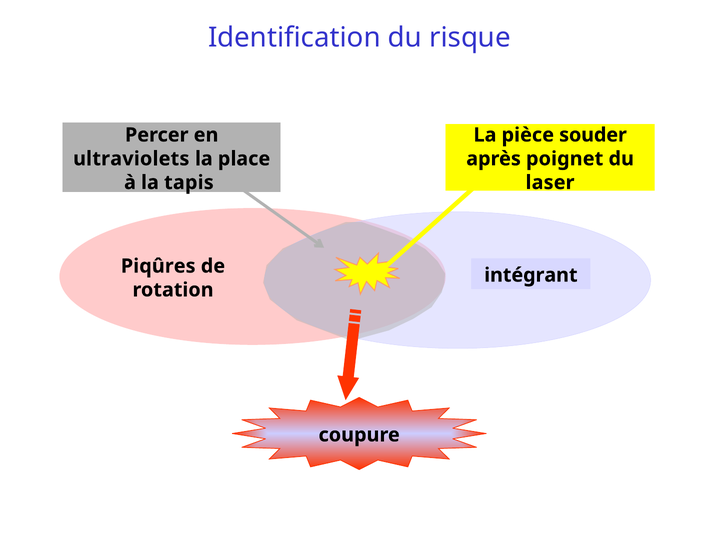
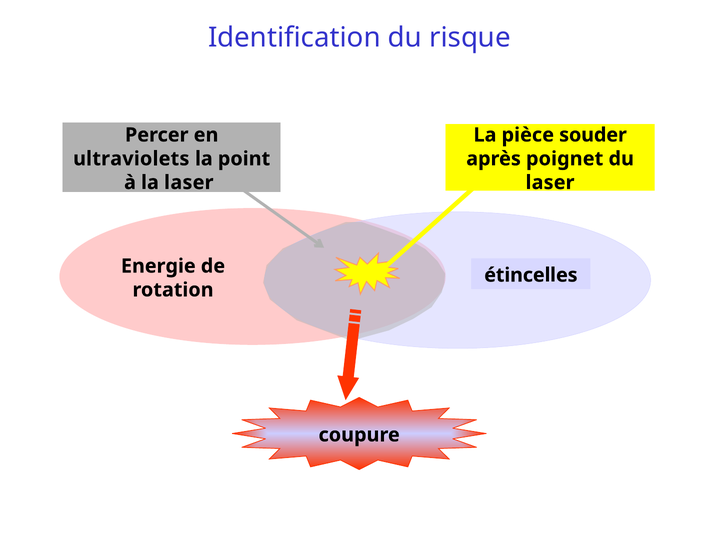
place: place -> point
la tapis: tapis -> laser
Piqûres: Piqûres -> Energie
intégrant: intégrant -> étincelles
